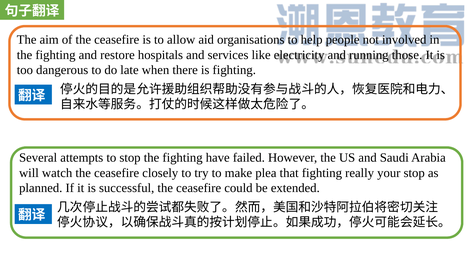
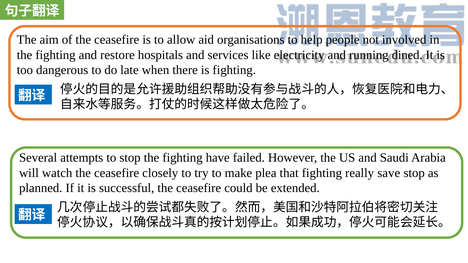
those: those -> dined
your: your -> save
